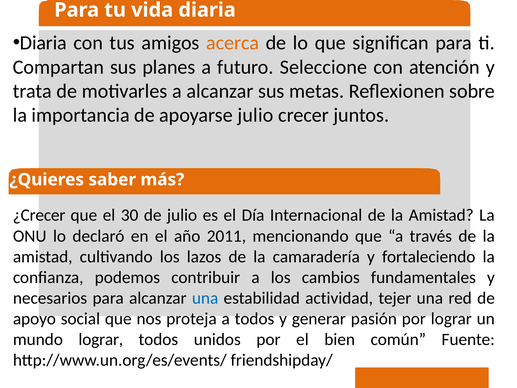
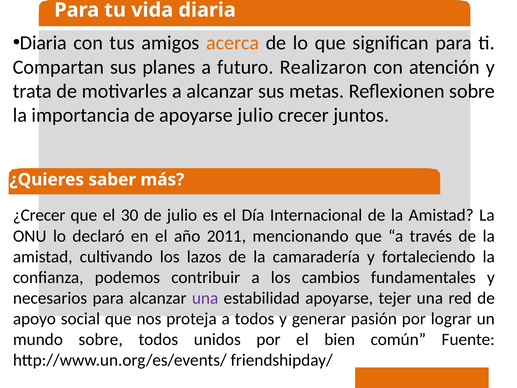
Seleccione: Seleccione -> Realizaron
una at (205, 298) colour: blue -> purple
estabilidad actividad: actividad -> apoyarse
mundo lograr: lograr -> sobre
